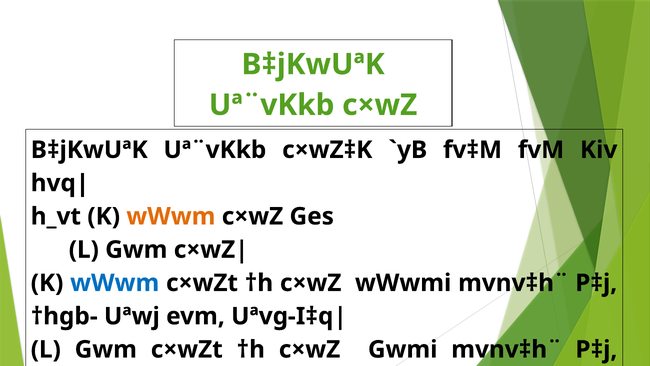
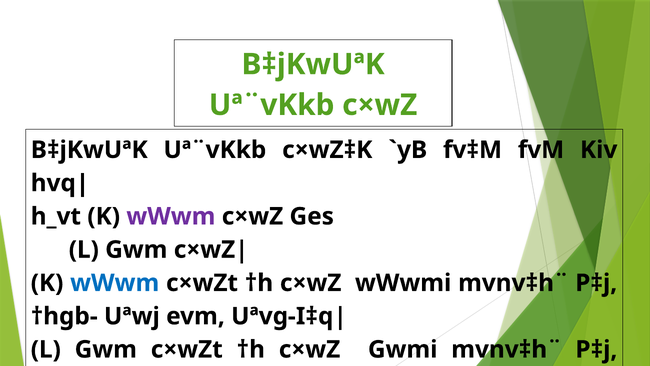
wWwm at (171, 216) colour: orange -> purple
